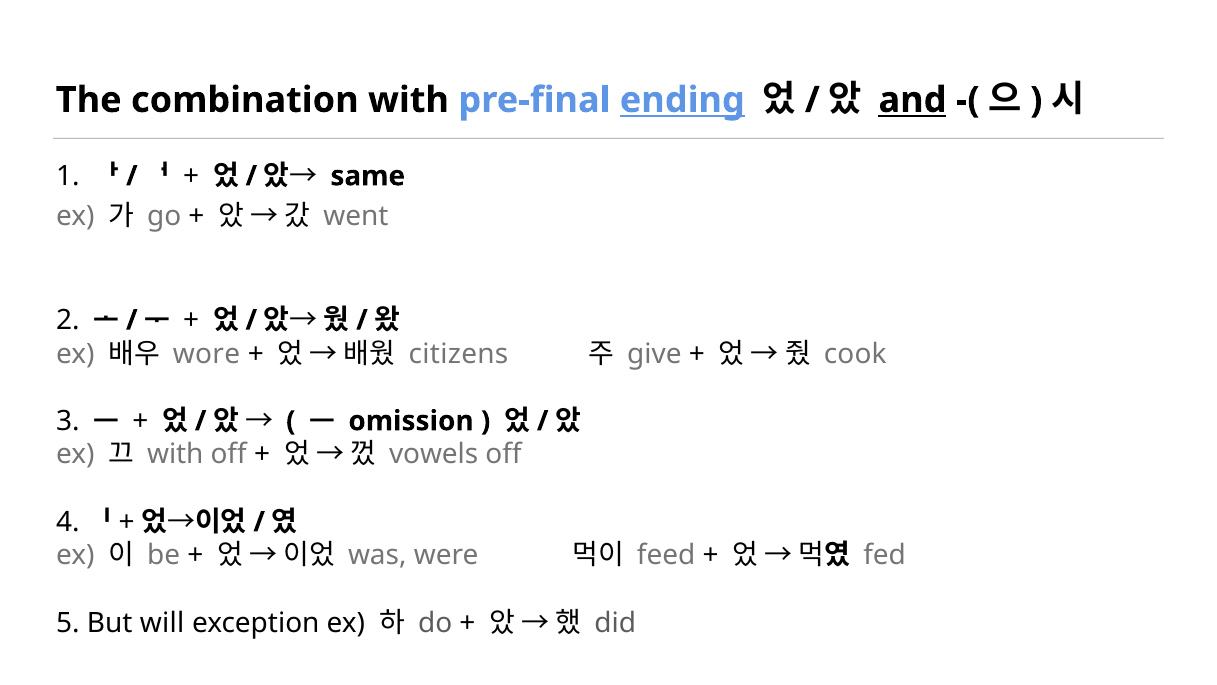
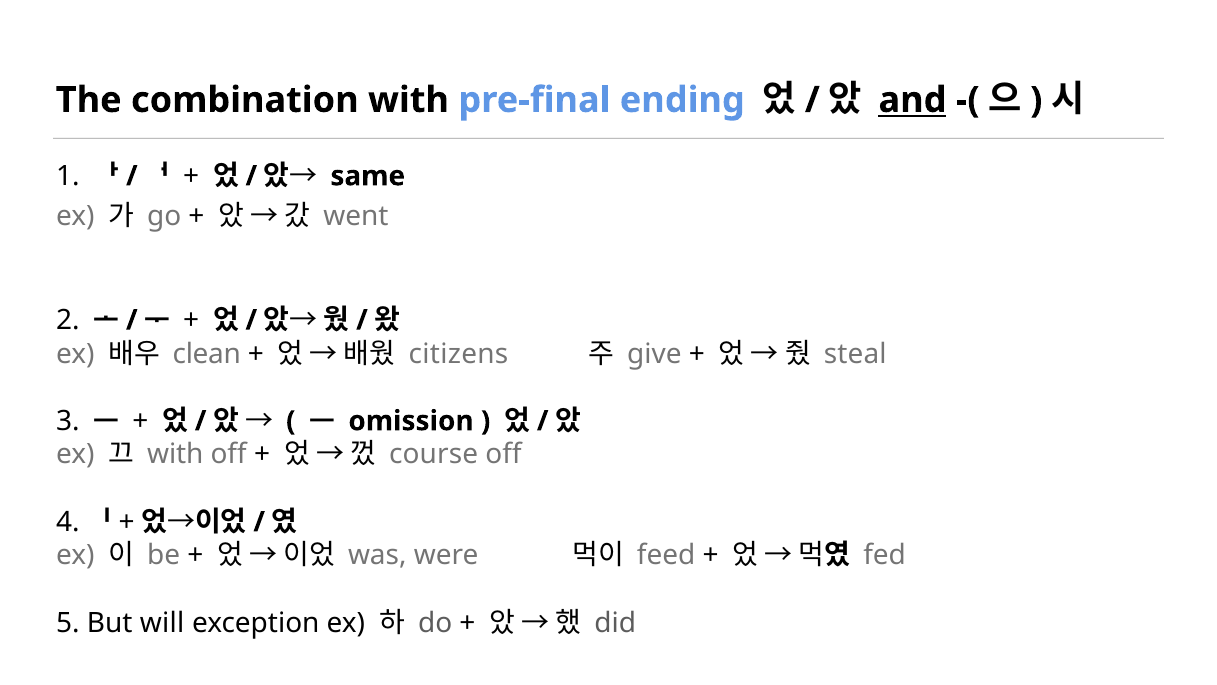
ending underline: present -> none
wore: wore -> clean
cook: cook -> steal
vowels: vowels -> course
